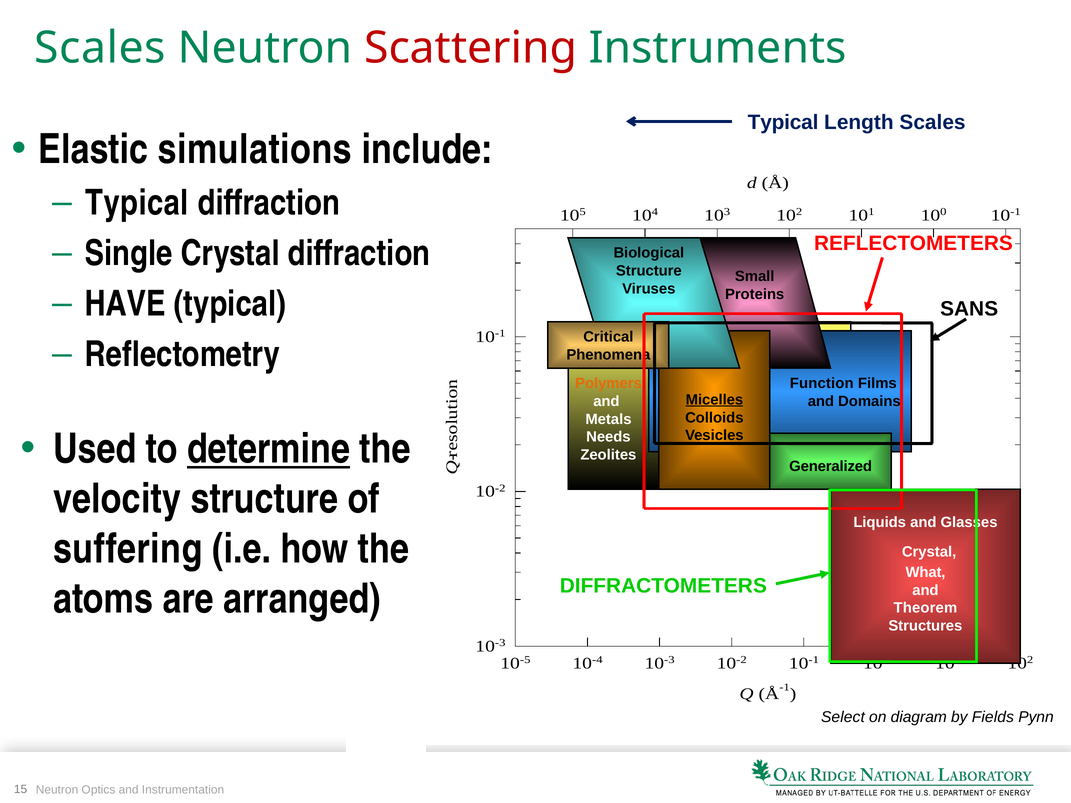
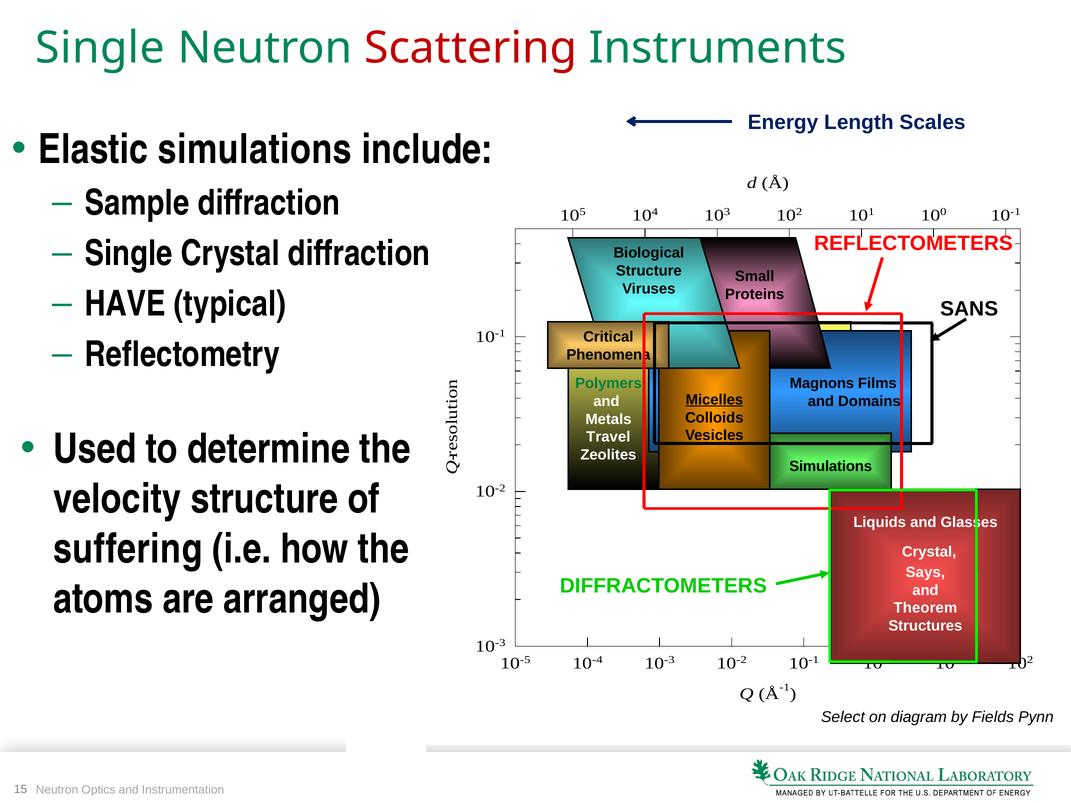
Scales at (100, 48): Scales -> Single
Typical at (783, 123): Typical -> Energy
Typical at (137, 203): Typical -> Sample
Polymers colour: orange -> green
Function: Function -> Magnons
determine underline: present -> none
Needs: Needs -> Travel
Generalized at (831, 467): Generalized -> Simulations
What: What -> Says
